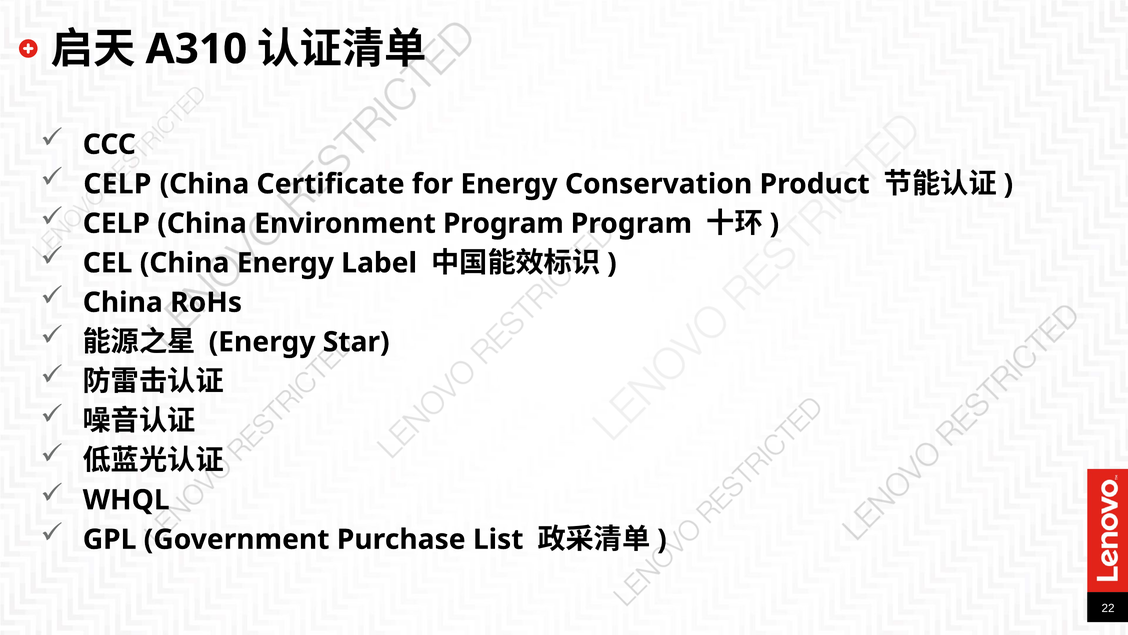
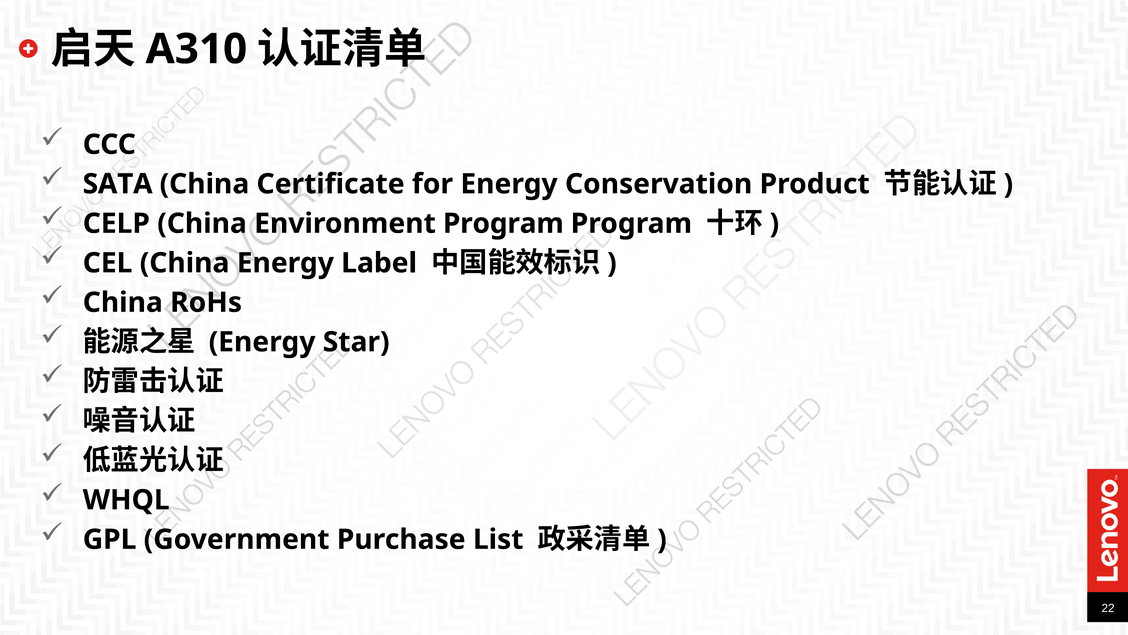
CELP at (117, 184): CELP -> SATA
